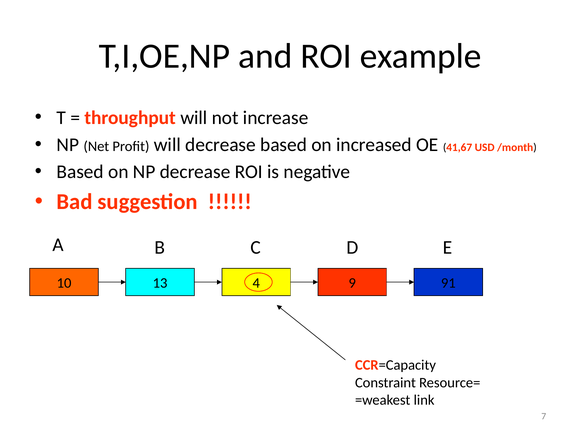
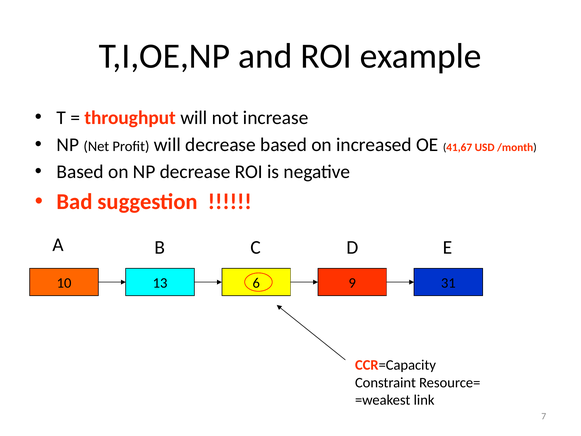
4: 4 -> 6
91: 91 -> 31
